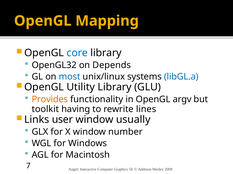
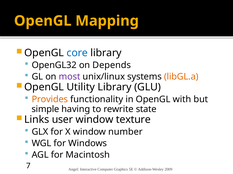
most colour: blue -> purple
libGL.a colour: blue -> orange
argv: argv -> with
toolkit: toolkit -> simple
lines: lines -> state
usually: usually -> texture
